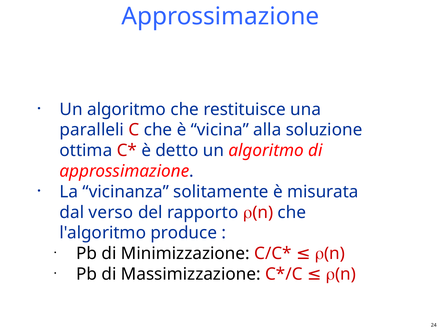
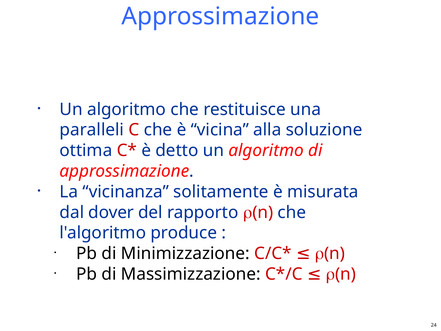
verso: verso -> dover
